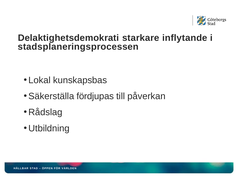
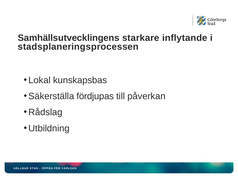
Delaktighetsdemokrati: Delaktighetsdemokrati -> Samhällsutvecklingens
